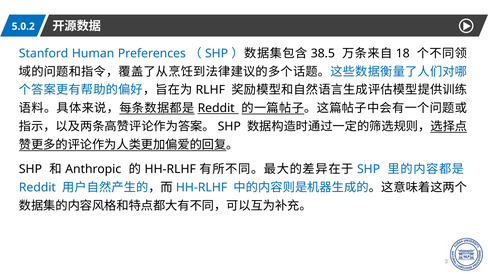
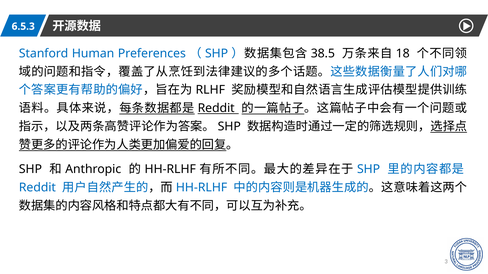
5.0.2: 5.0.2 -> 6.5.3
